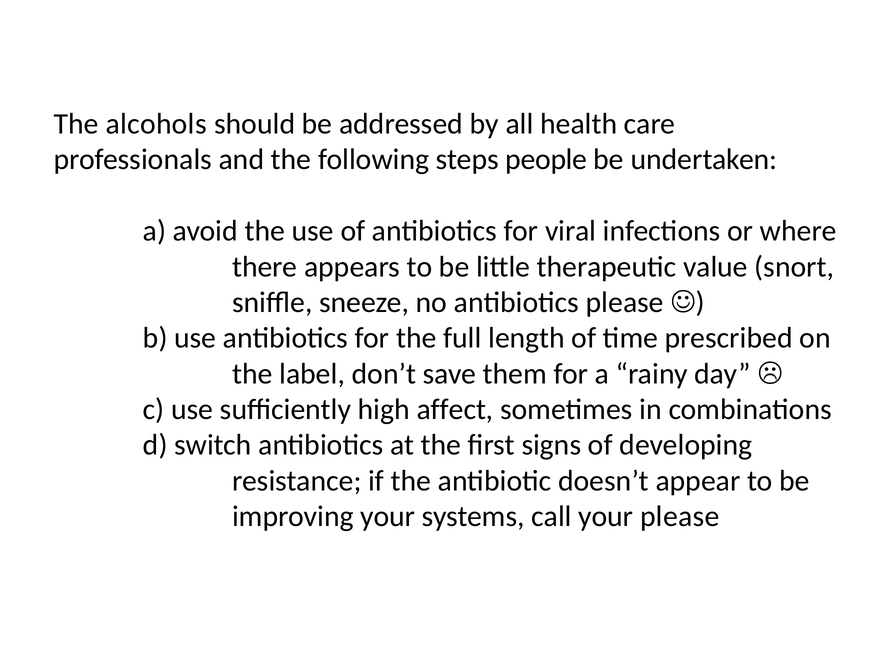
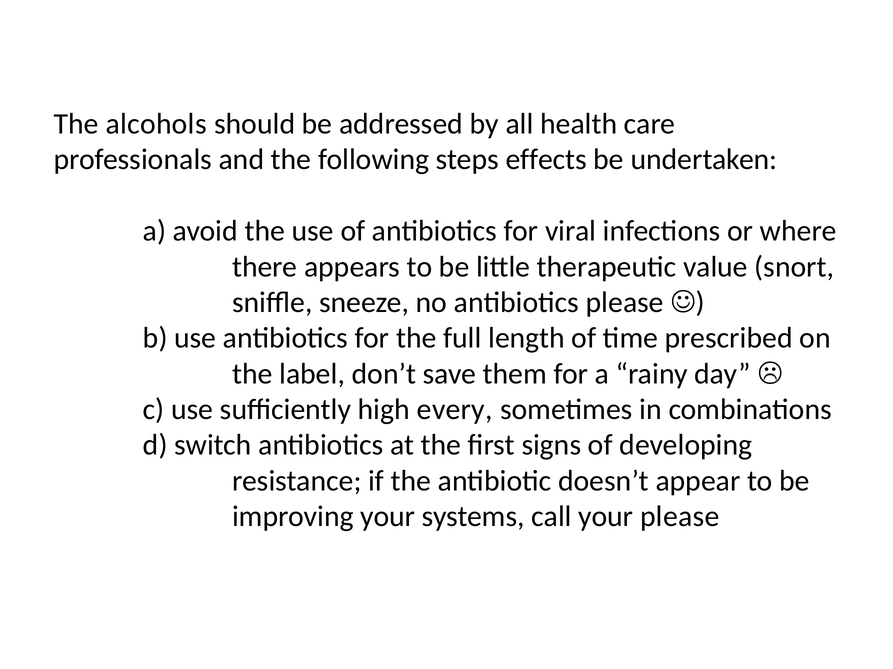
people: people -> effects
affect: affect -> every
